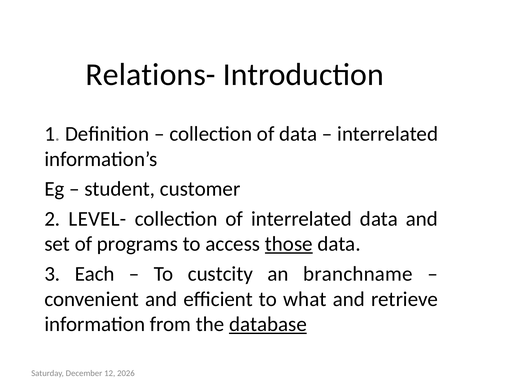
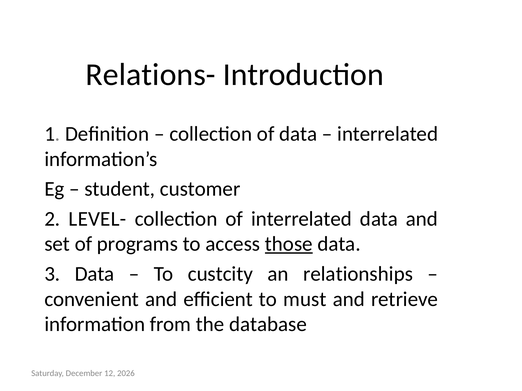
3 Each: Each -> Data
branchname: branchname -> relationships
what: what -> must
database underline: present -> none
